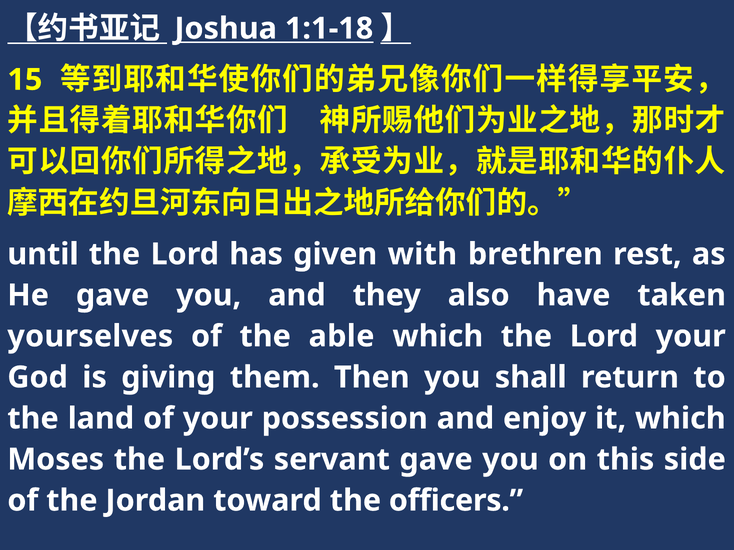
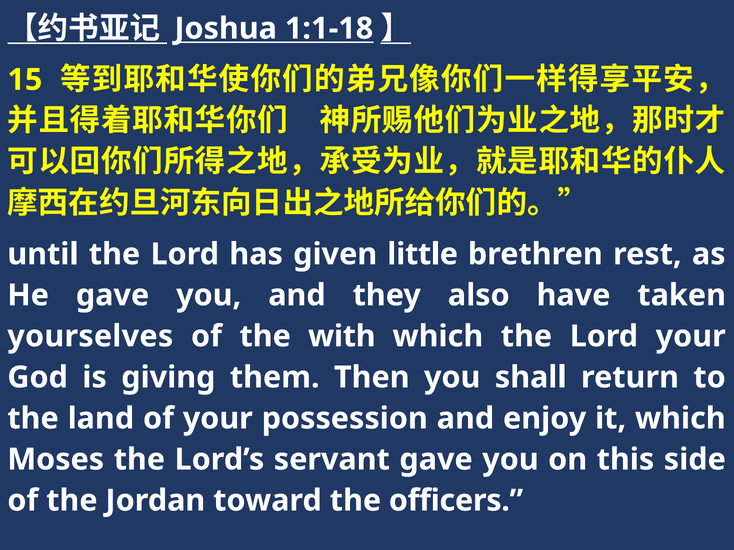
with: with -> little
able: able -> with
